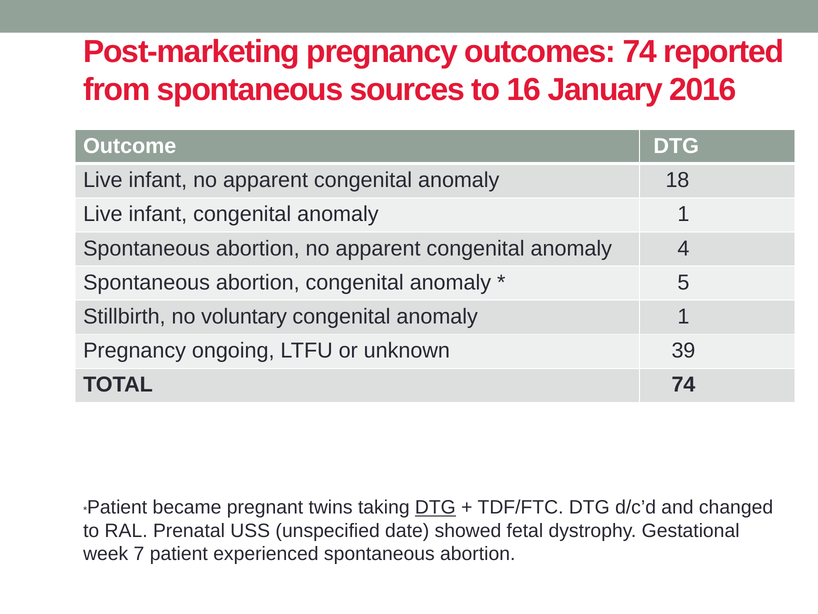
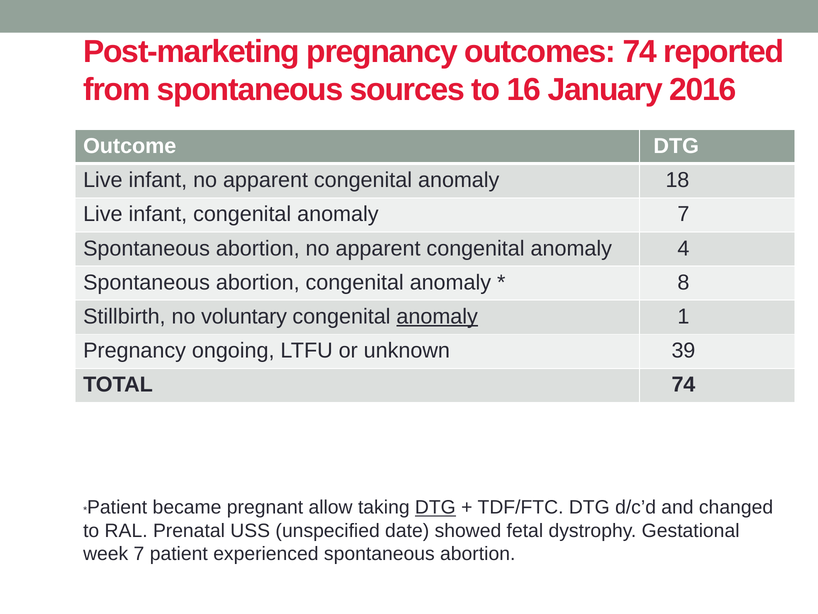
infant congenital anomaly 1: 1 -> 7
5: 5 -> 8
anomaly at (437, 316) underline: none -> present
twins: twins -> allow
